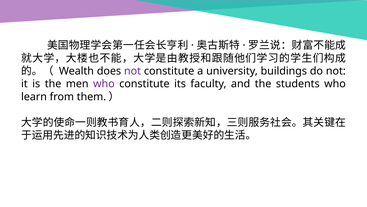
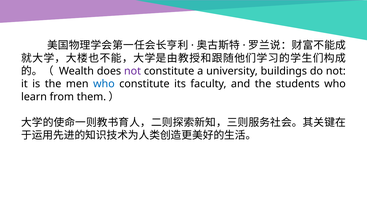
who at (104, 84) colour: purple -> blue
